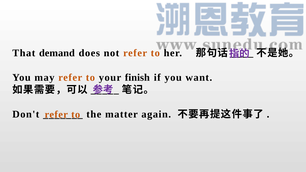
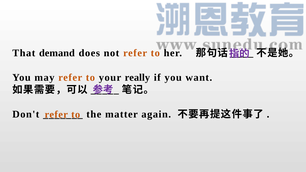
finish: finish -> really
